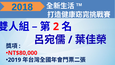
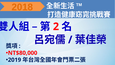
2018 colour: blue -> orange
